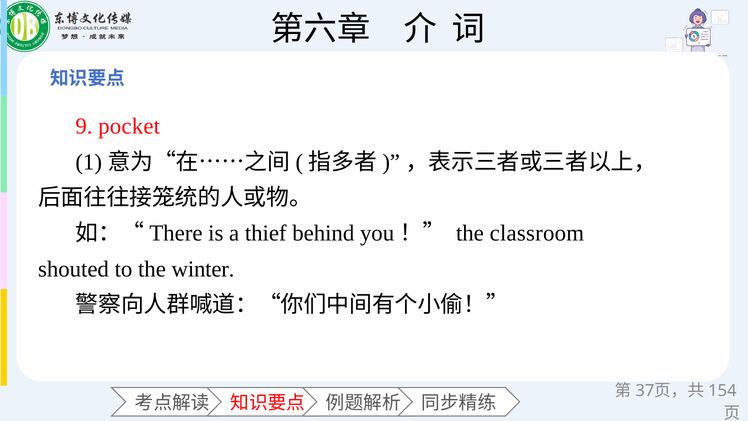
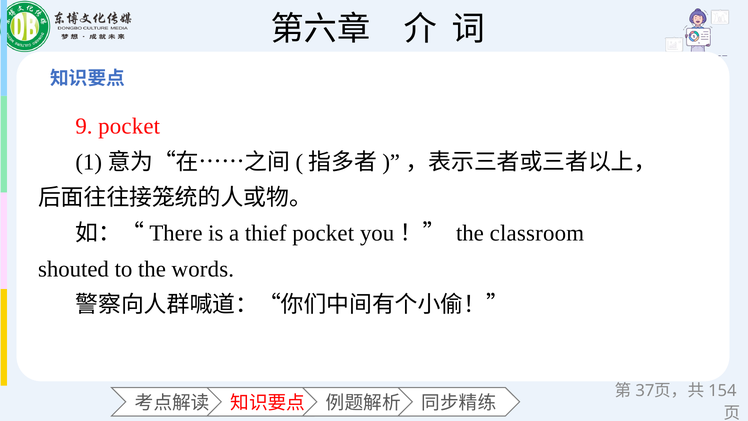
thief behind: behind -> pocket
winter: winter -> words
